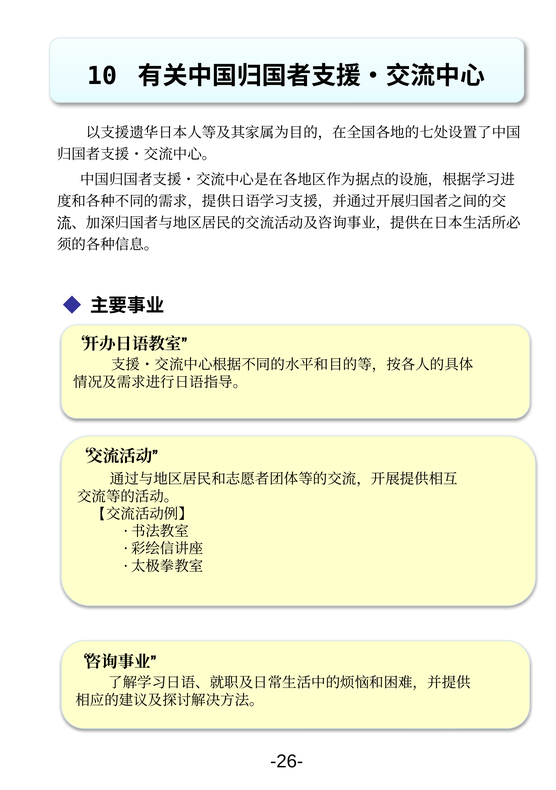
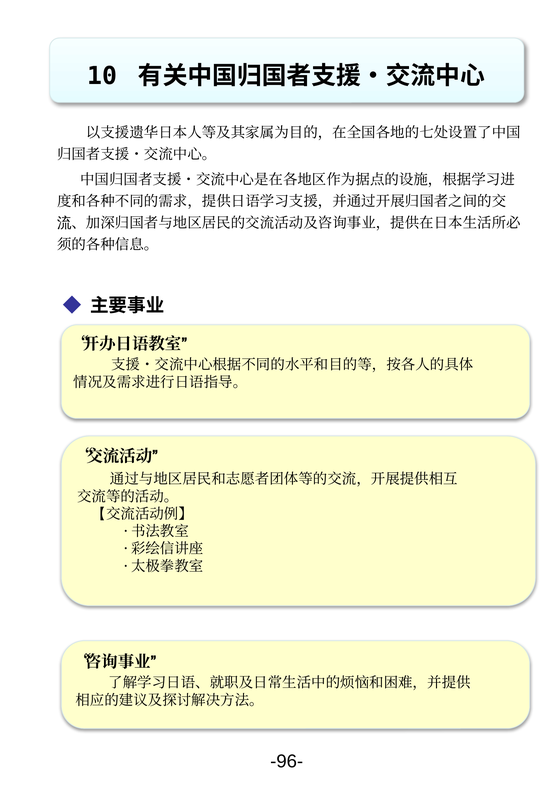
-26-: -26- -> -96-
